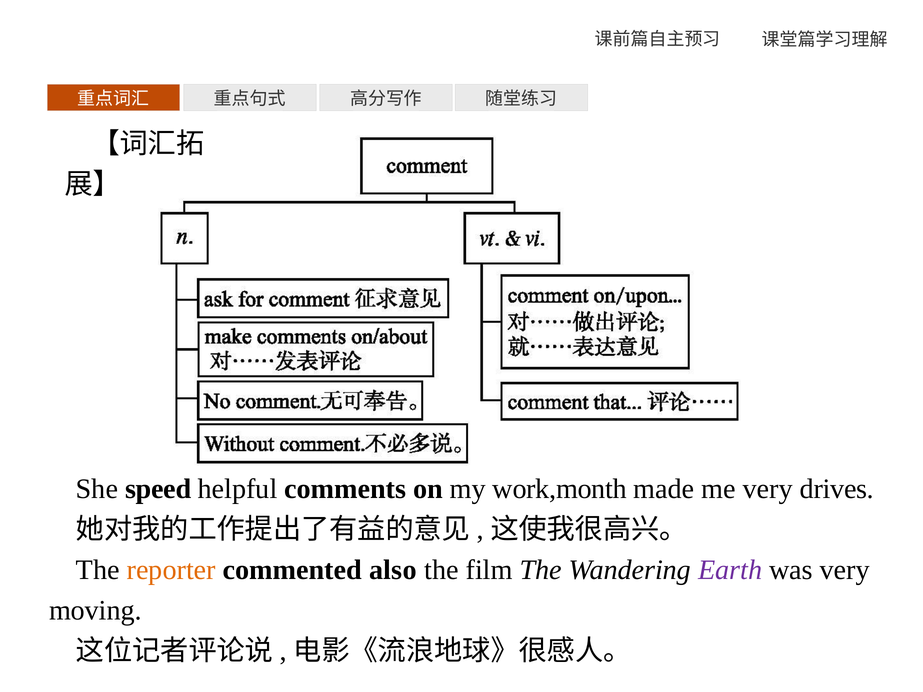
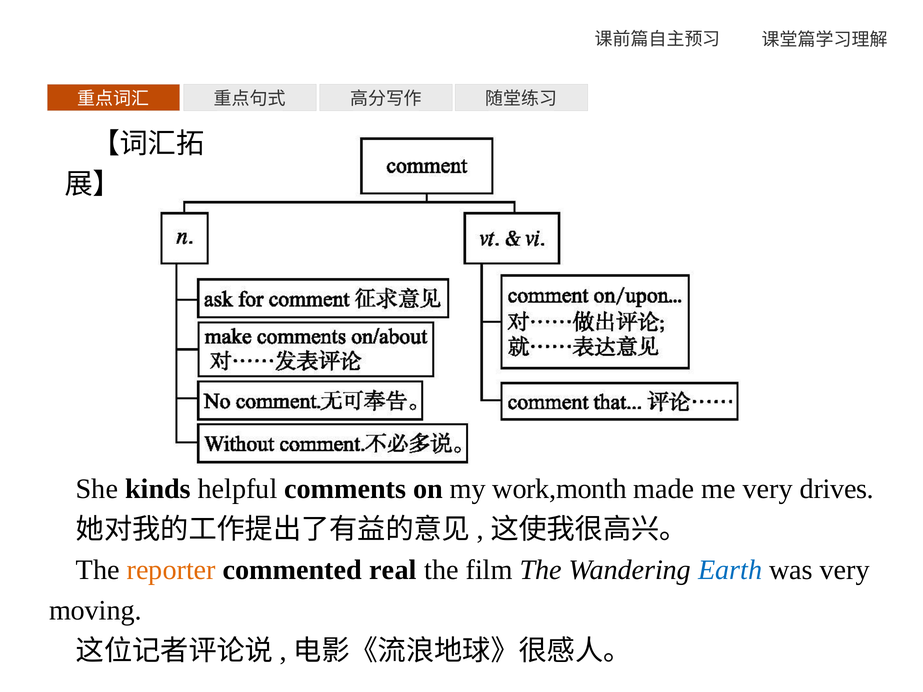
speed: speed -> kinds
also: also -> real
Earth colour: purple -> blue
